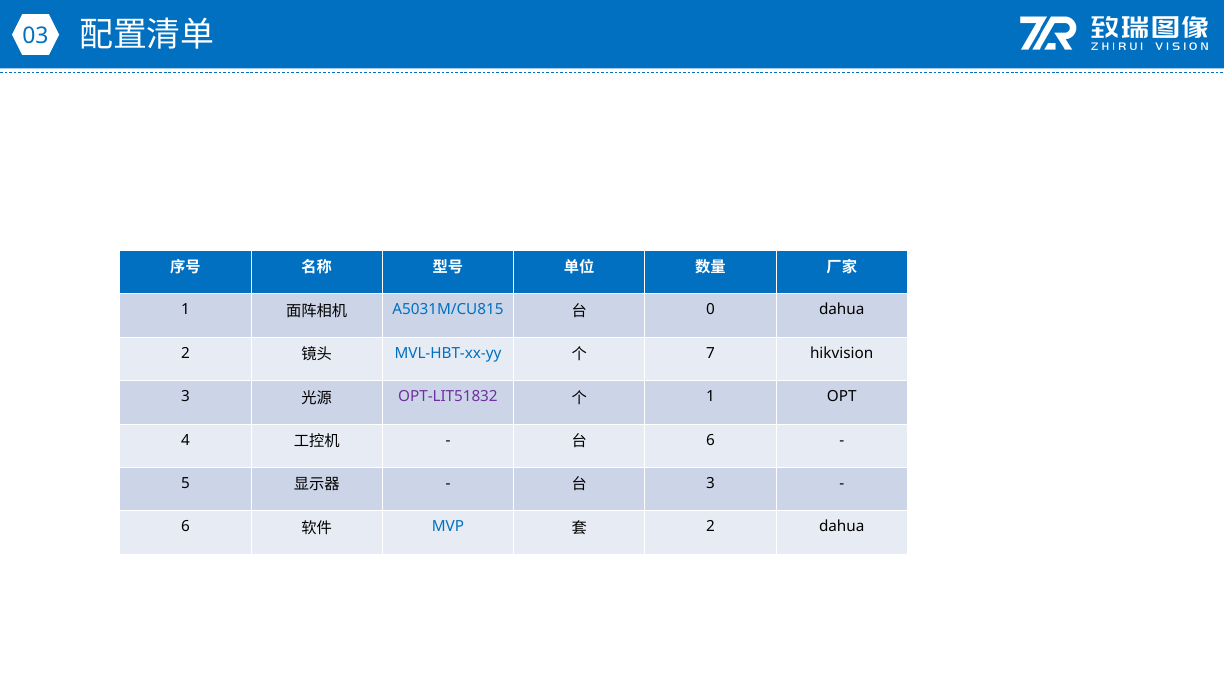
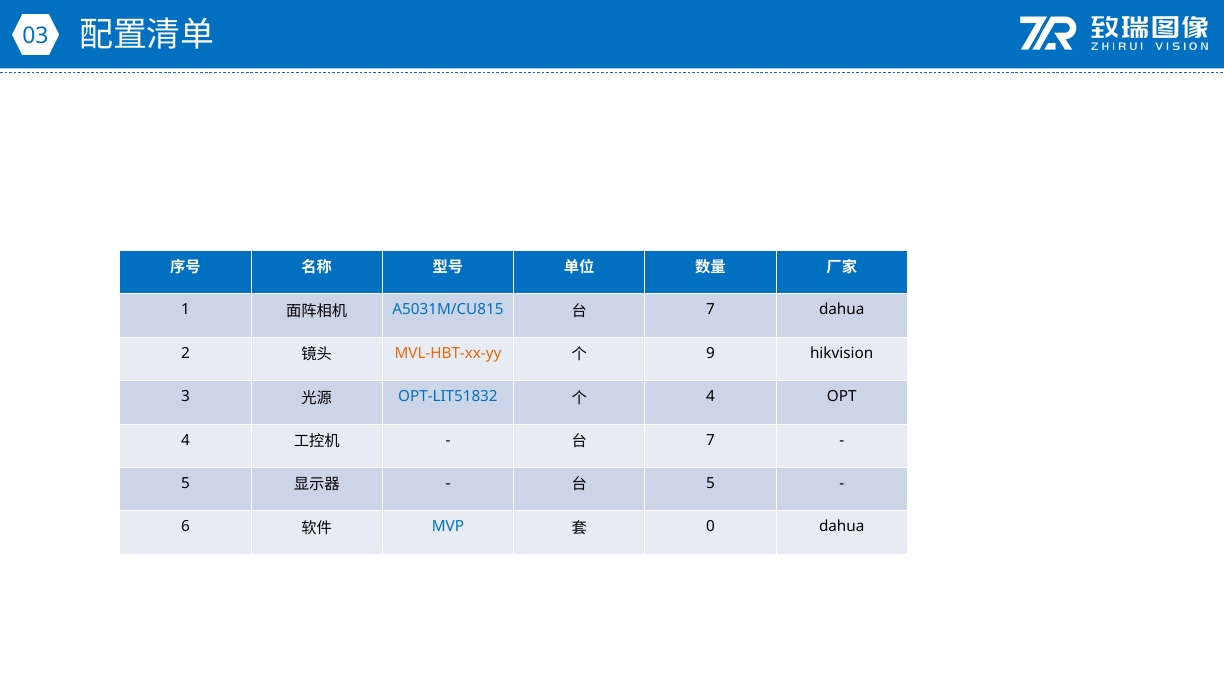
0 at (711, 310): 0 -> 7
MVL-HBT-xx-yy colour: blue -> orange
7: 7 -> 9
OPT-LIT51832 colour: purple -> blue
1 at (711, 396): 1 -> 4
6 at (711, 440): 6 -> 7
3 at (711, 483): 3 -> 5
2 at (711, 526): 2 -> 0
